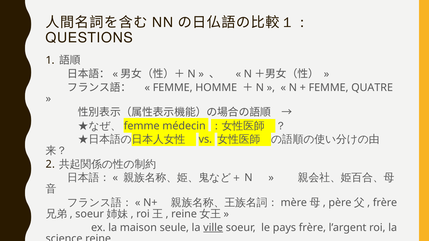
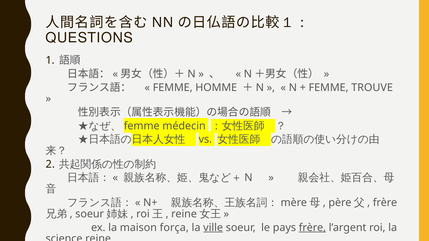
QUATRE: QUATRE -> TROUVE
seule: seule -> força
frère at (312, 228) underline: none -> present
